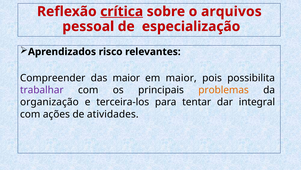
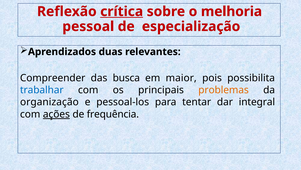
arquivos: arquivos -> melhoria
risco: risco -> duas
das maior: maior -> busca
trabalhar colour: purple -> blue
terceira-los: terceira-los -> pessoal-los
ações underline: none -> present
atividades: atividades -> frequência
